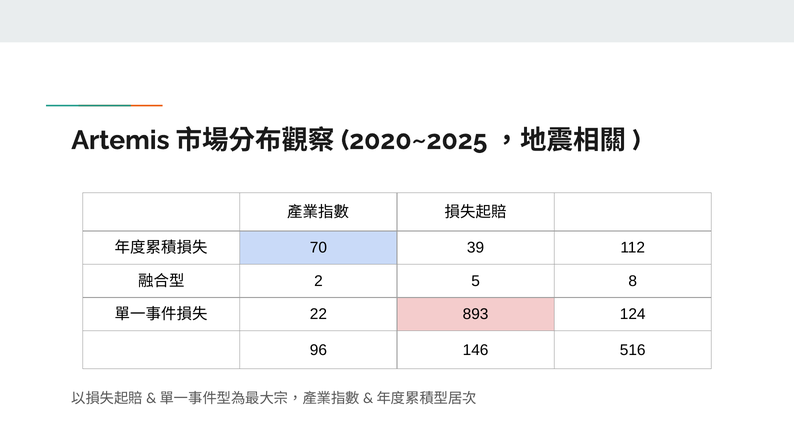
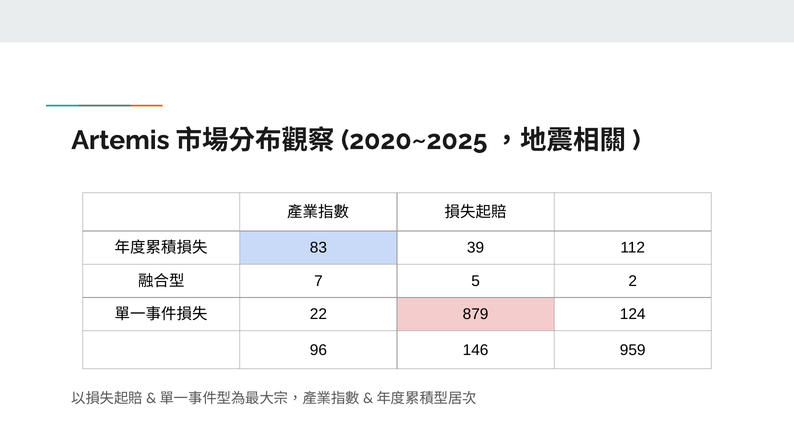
70: 70 -> 83
2: 2 -> 7
8: 8 -> 2
893: 893 -> 879
516: 516 -> 959
